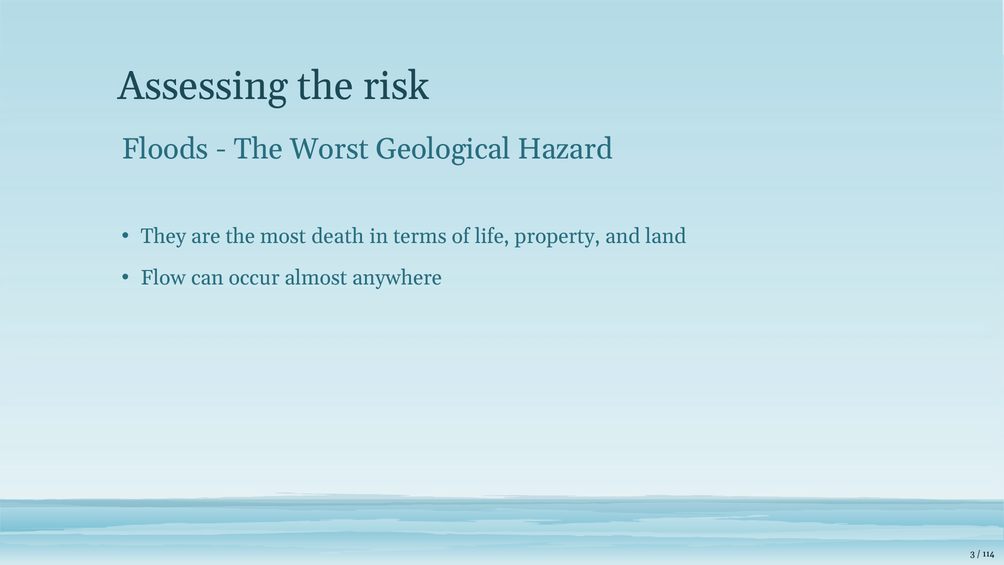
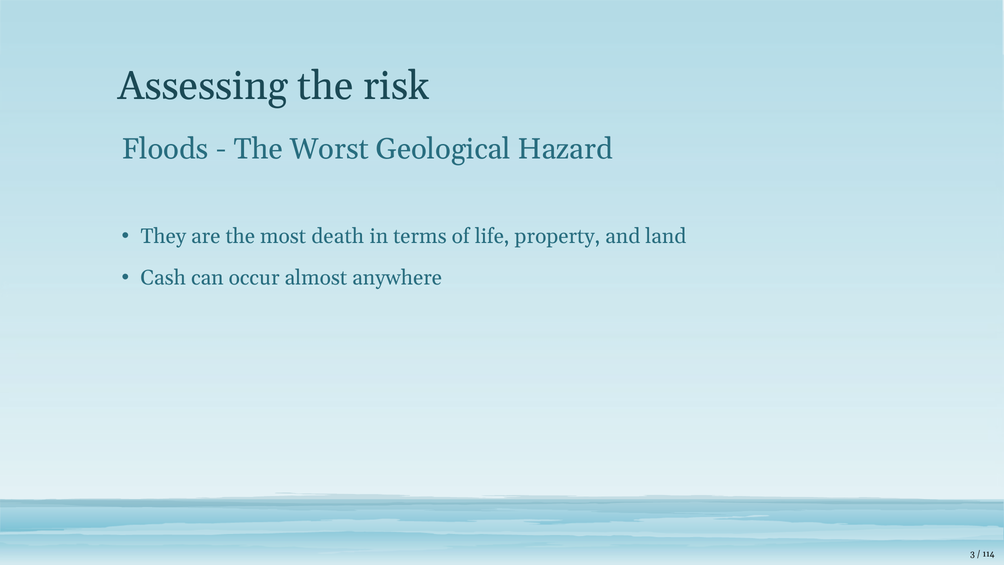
Flow: Flow -> Cash
